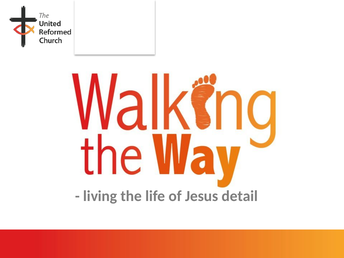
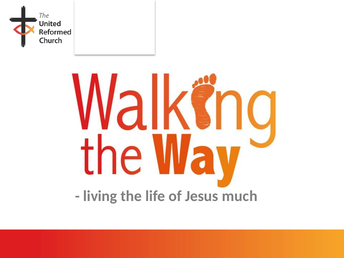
detail: detail -> much
